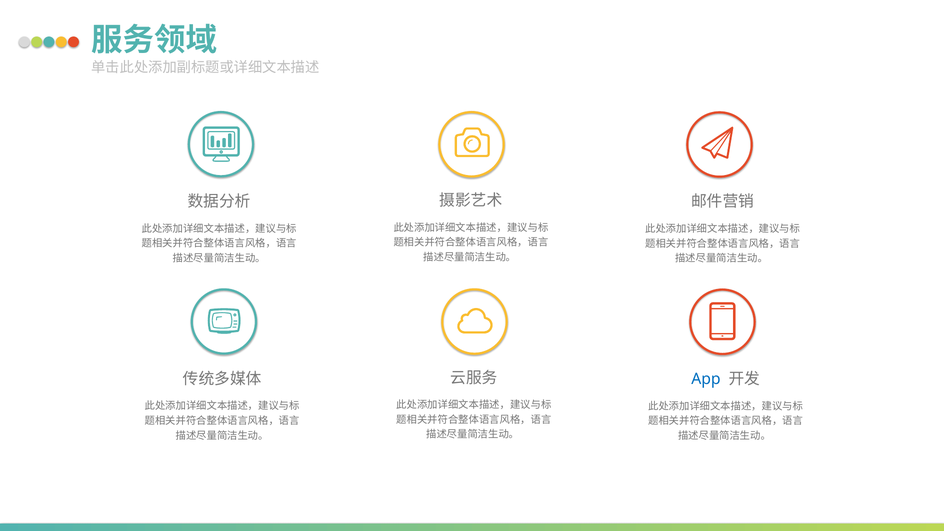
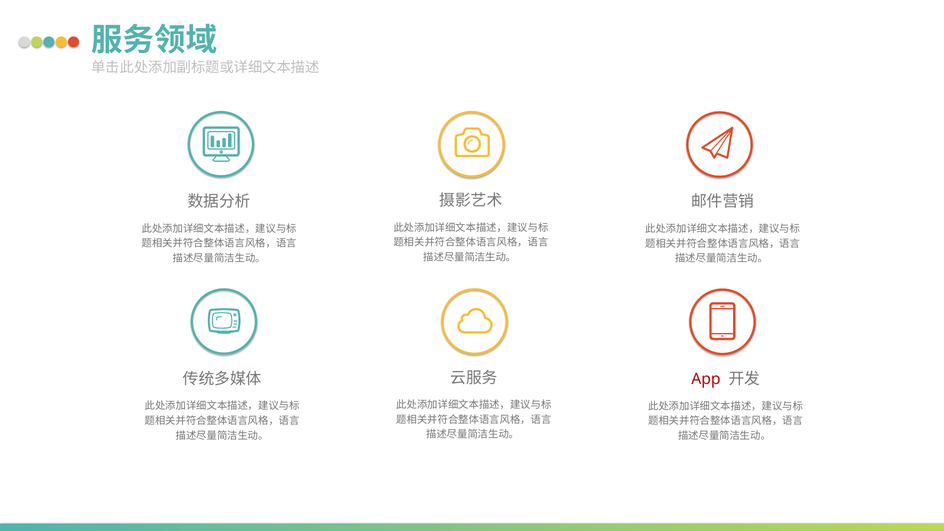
App colour: blue -> red
